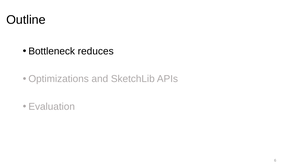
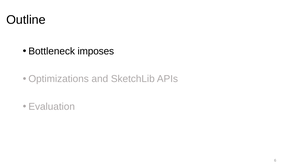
reduces: reduces -> imposes
